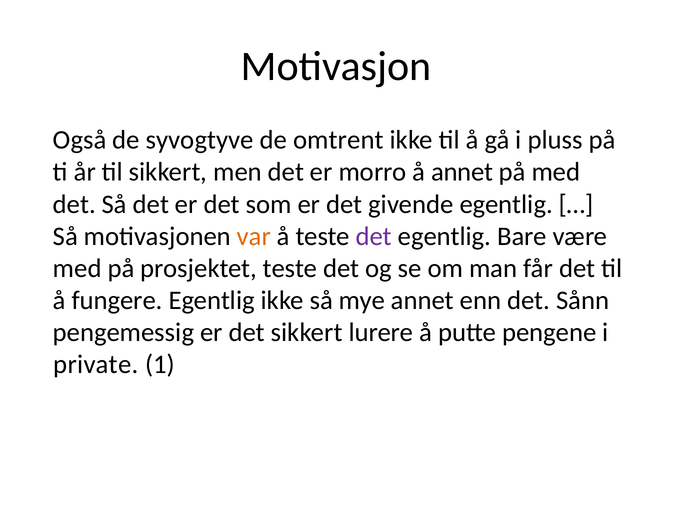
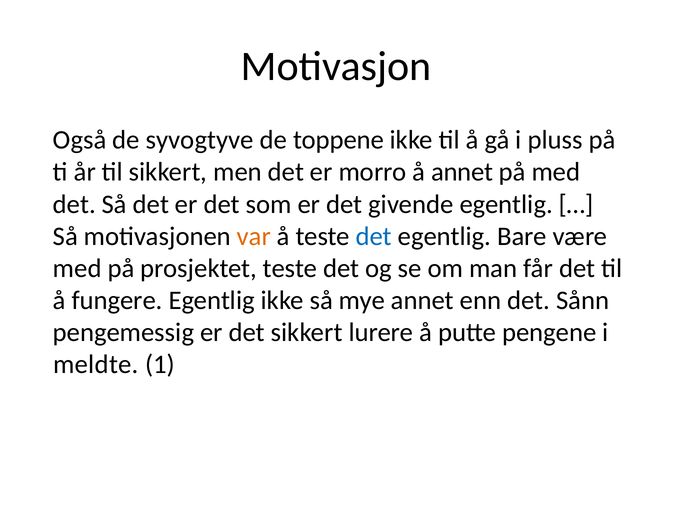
omtrent: omtrent -> toppene
det at (374, 236) colour: purple -> blue
private: private -> meldte
